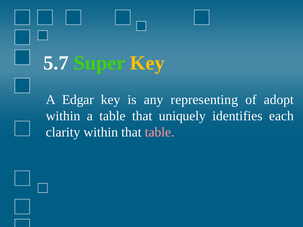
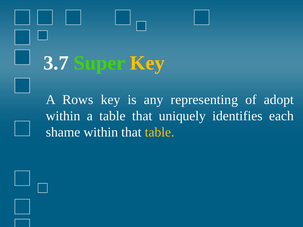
5.7: 5.7 -> 3.7
Edgar: Edgar -> Rows
clarity: clarity -> shame
table at (160, 132) colour: pink -> yellow
